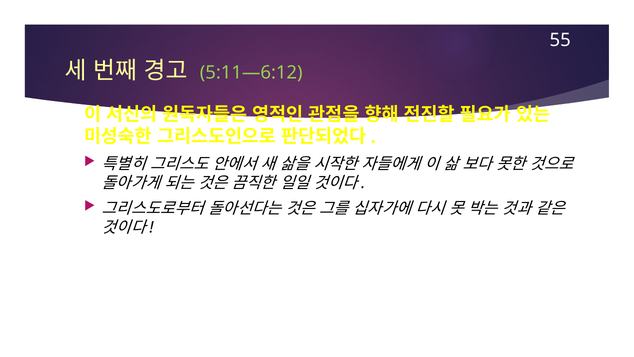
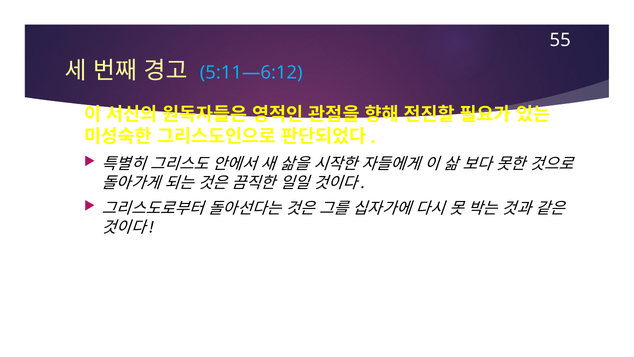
5:11—6:12 colour: light green -> light blue
